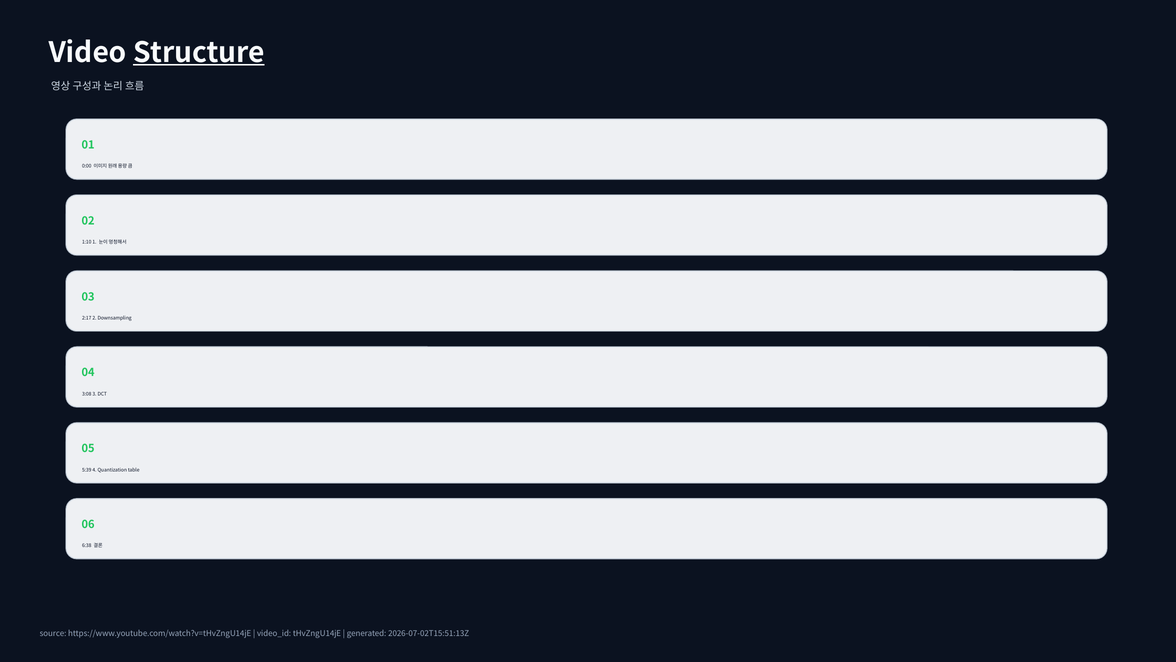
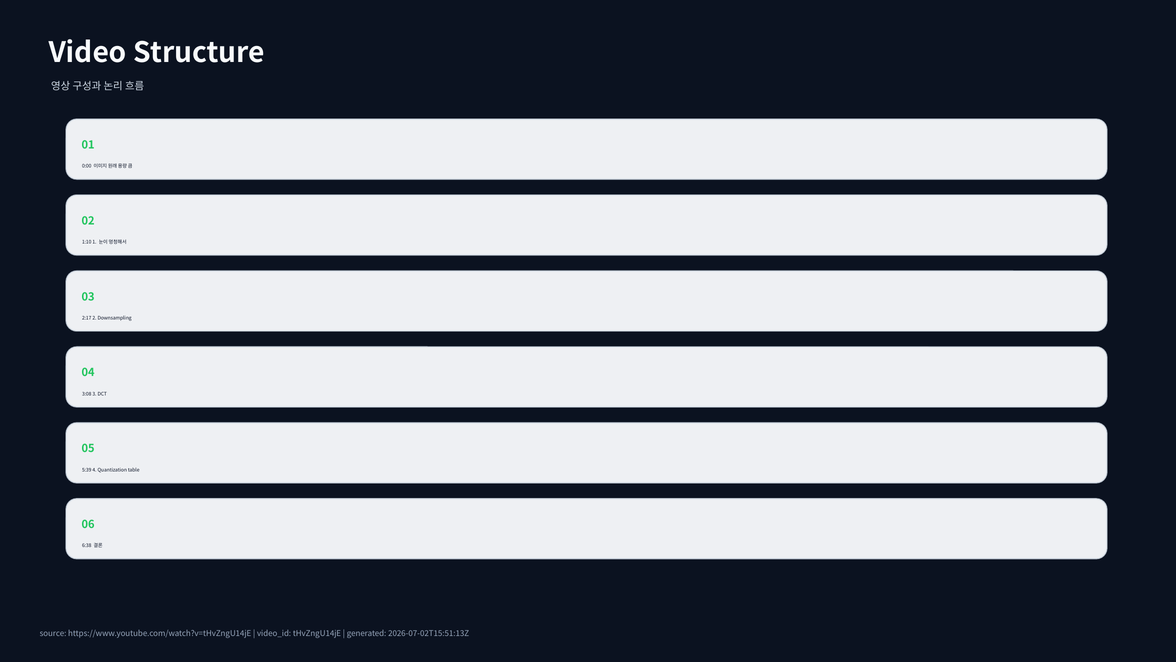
Structure underline: present -> none
